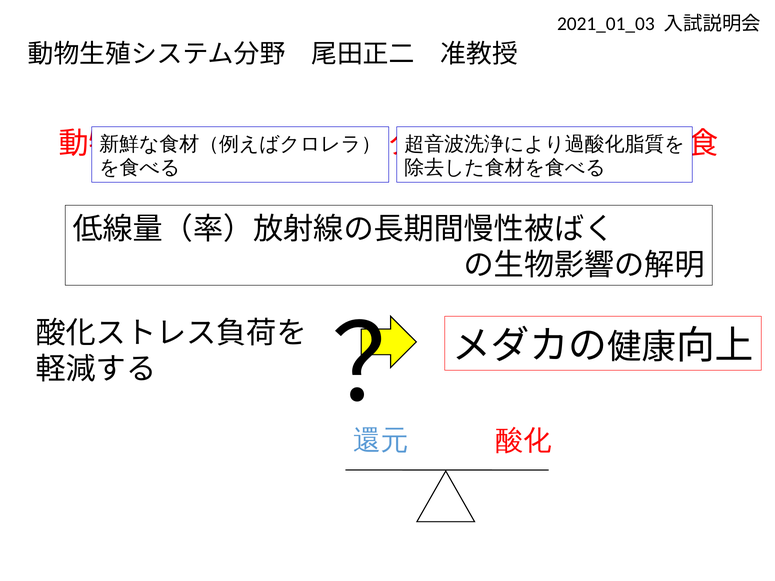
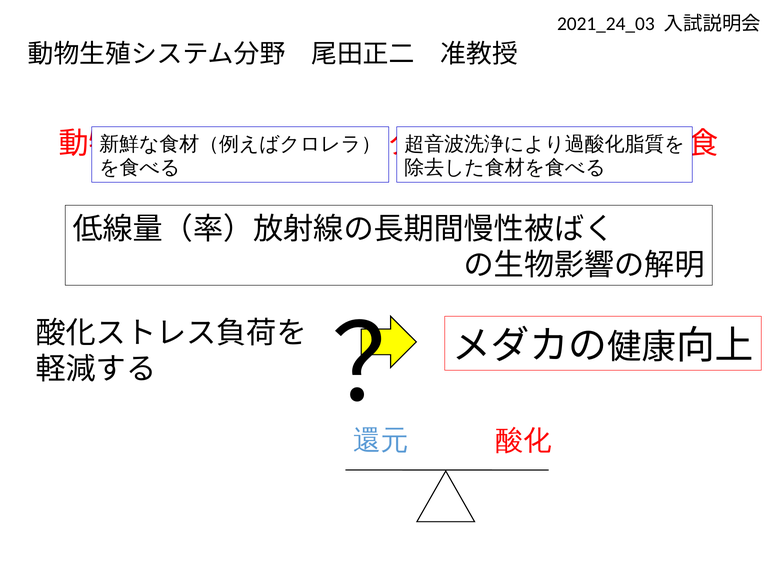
2021_01_03: 2021_01_03 -> 2021_24_03
